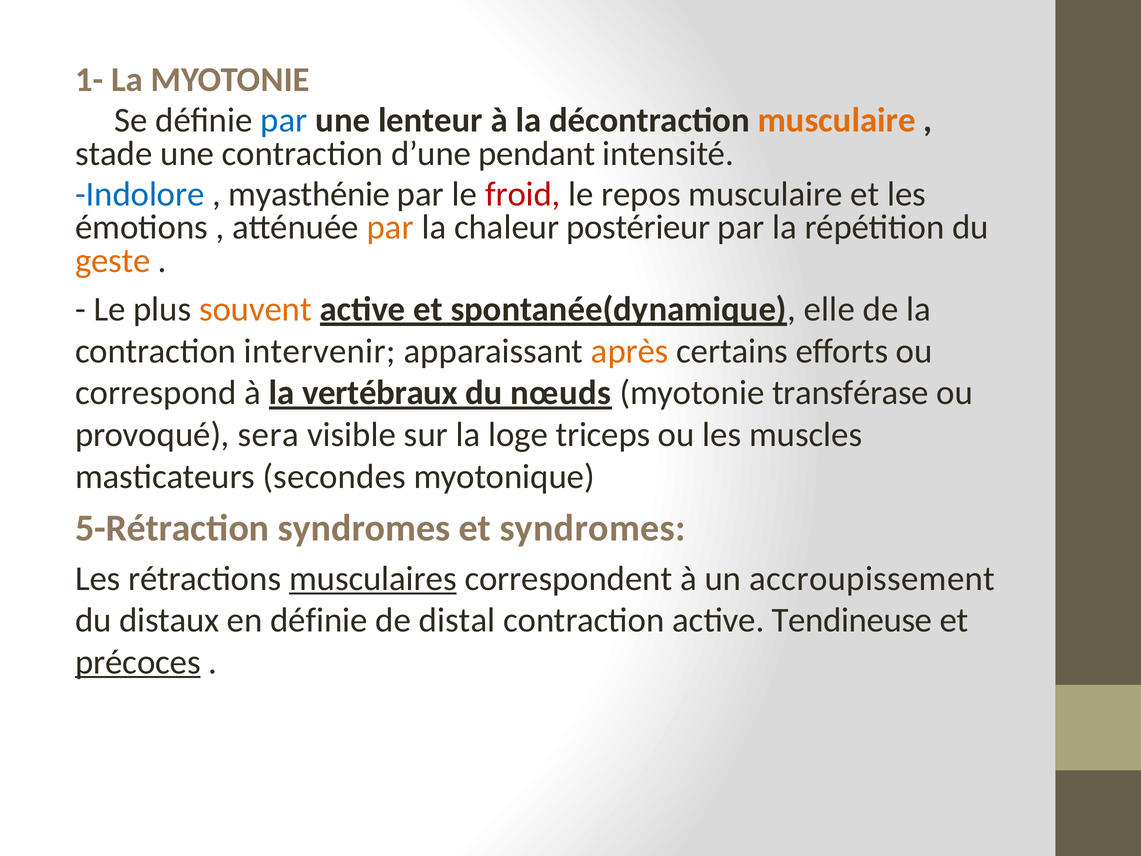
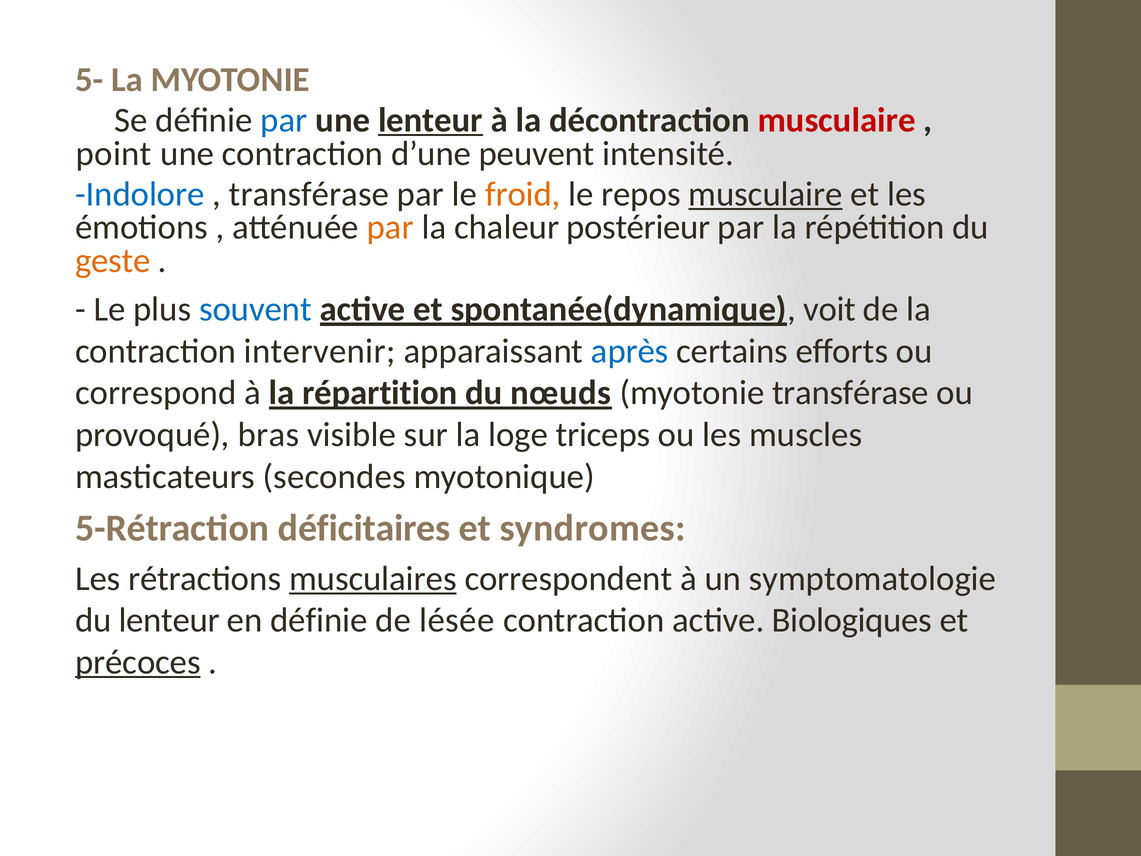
1-: 1- -> 5-
lenteur at (430, 120) underline: none -> present
musculaire at (837, 120) colour: orange -> red
stade: stade -> point
pendant: pendant -> peuvent
myasthénie at (309, 194): myasthénie -> transférase
froid colour: red -> orange
musculaire at (766, 194) underline: none -> present
souvent colour: orange -> blue
elle: elle -> voit
après colour: orange -> blue
vertébraux: vertébraux -> répartition
sera: sera -> bras
5-Rétraction syndromes: syndromes -> déficitaires
accroupissement: accroupissement -> symptomatologie
du distaux: distaux -> lenteur
distal: distal -> lésée
Tendineuse: Tendineuse -> Biologiques
